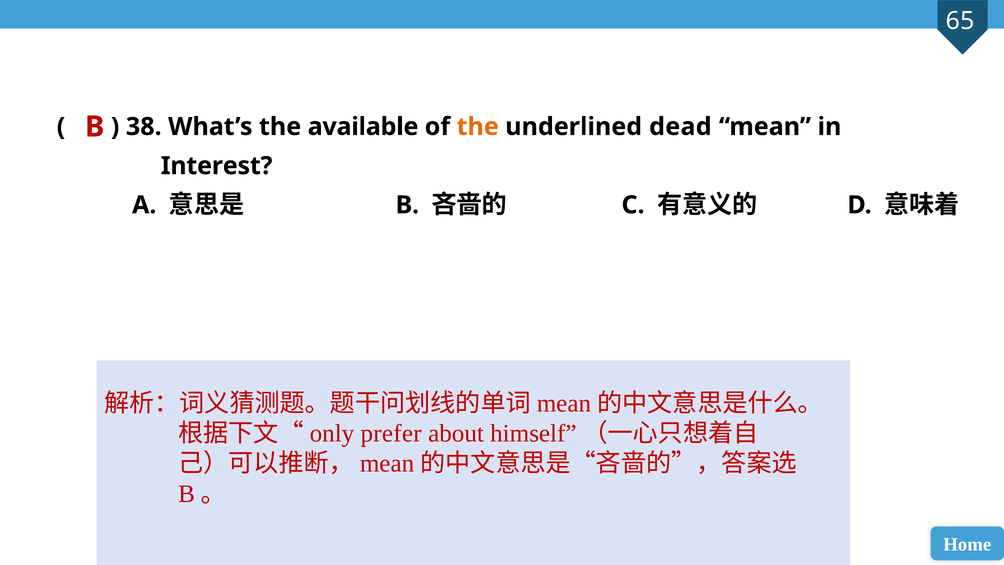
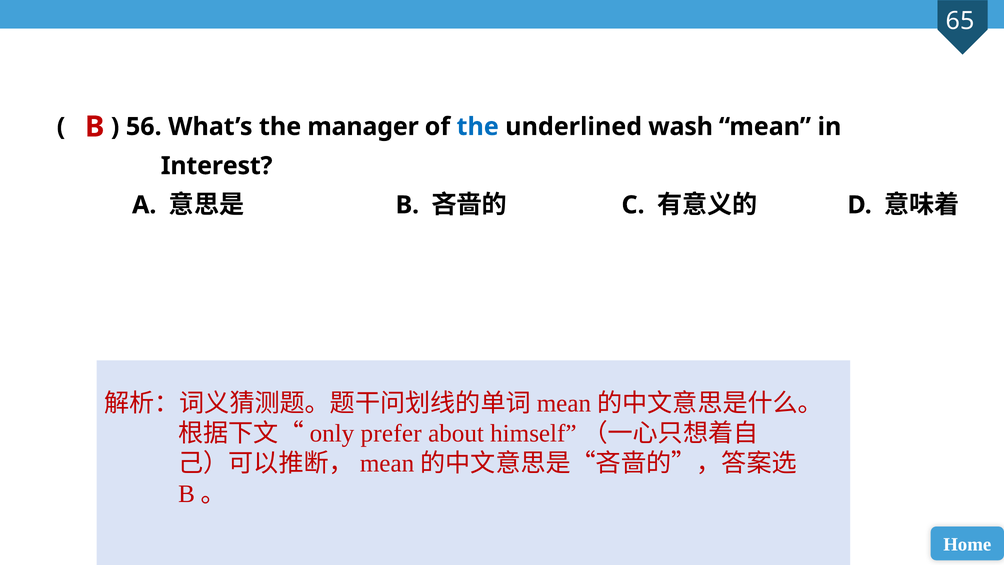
38: 38 -> 56
available: available -> manager
the at (478, 127) colour: orange -> blue
dead: dead -> wash
